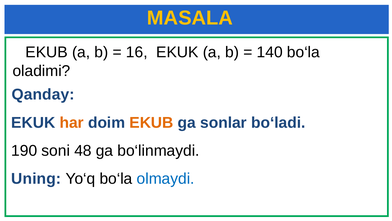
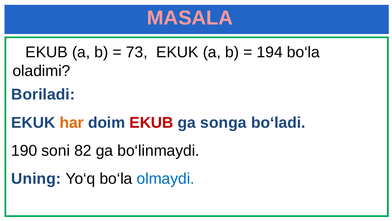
MASALA colour: yellow -> pink
16: 16 -> 73
140: 140 -> 194
Qanday: Qanday -> Boriladi
EKUB at (151, 122) colour: orange -> red
sonlar: sonlar -> songa
48: 48 -> 82
